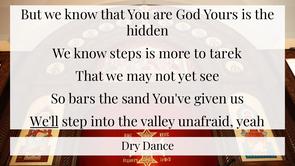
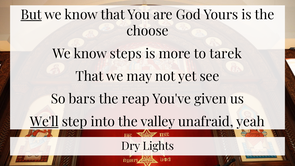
But underline: none -> present
hidden: hidden -> choose
sand: sand -> reap
Dance: Dance -> Lights
